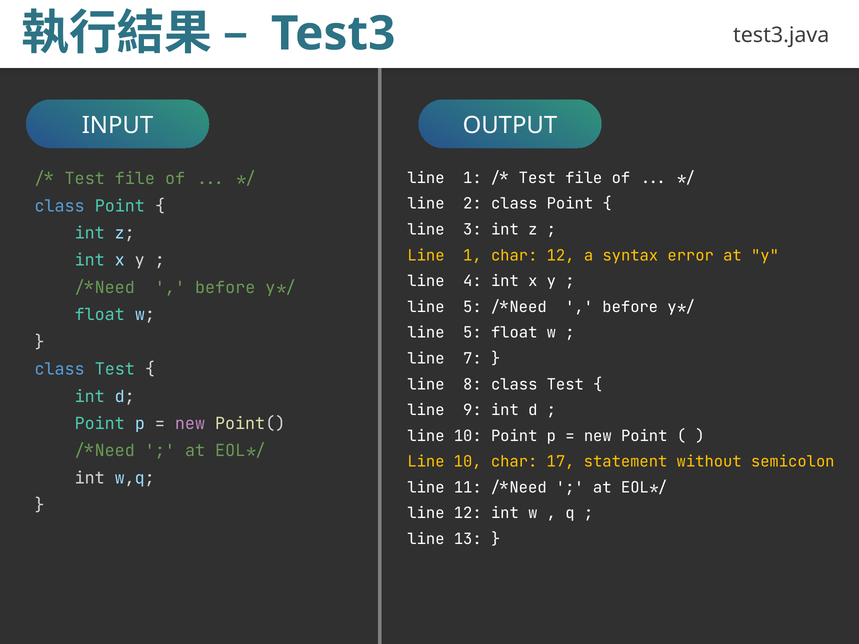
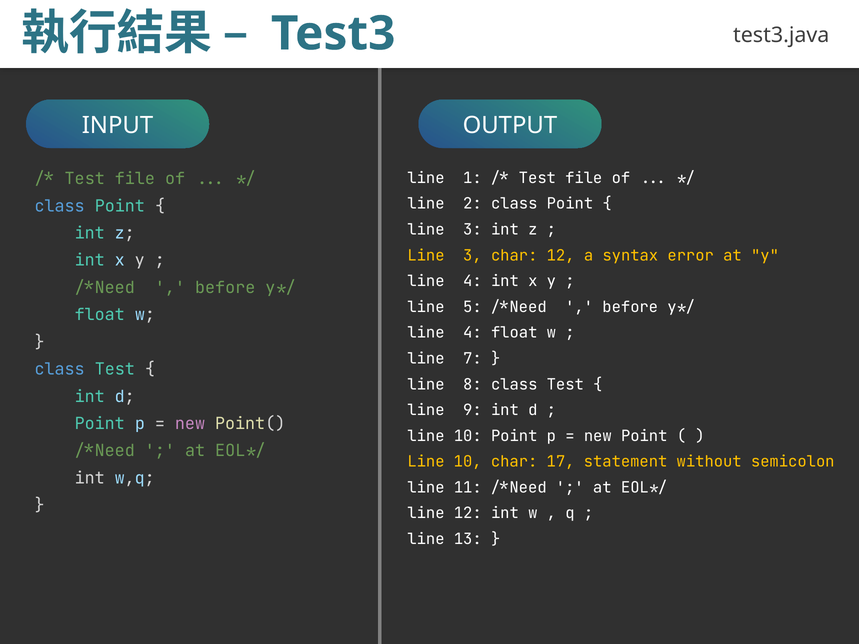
1 at (472, 256): 1 -> 3
5 at (472, 333): 5 -> 4
